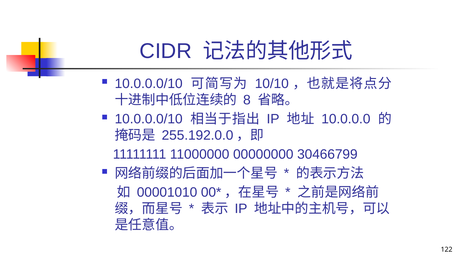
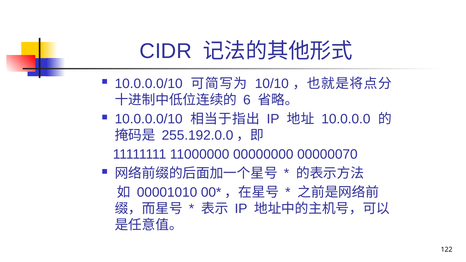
8: 8 -> 6
30466799: 30466799 -> 00000070
